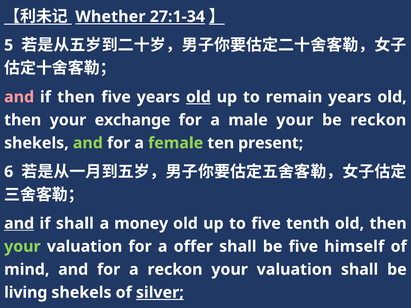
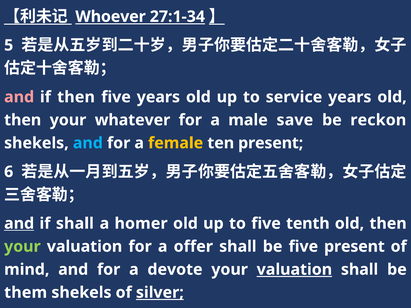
Whether: Whether -> Whoever
old at (198, 97) underline: present -> none
remain: remain -> service
exchange: exchange -> whatever
male your: your -> save
and at (88, 143) colour: light green -> light blue
female colour: light green -> yellow
money: money -> homer
five himself: himself -> present
a reckon: reckon -> devote
valuation at (294, 270) underline: none -> present
living: living -> them
